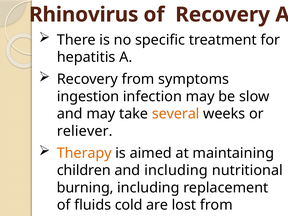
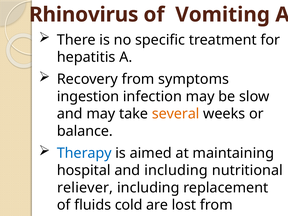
of Recovery: Recovery -> Vomiting
reliever: reliever -> balance
Therapy colour: orange -> blue
children: children -> hospital
burning: burning -> reliever
